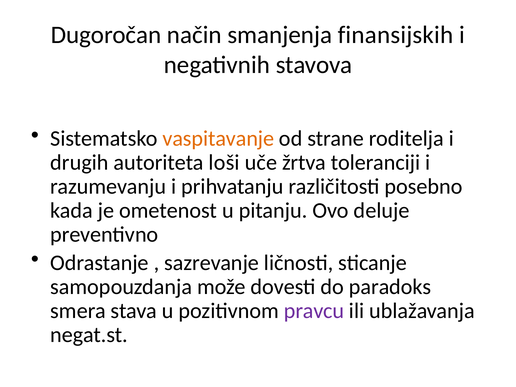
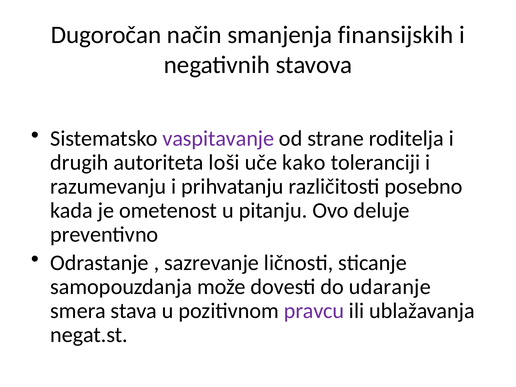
vaspitavanje colour: orange -> purple
žrtva: žrtva -> kako
paradoks: paradoks -> udaranje
